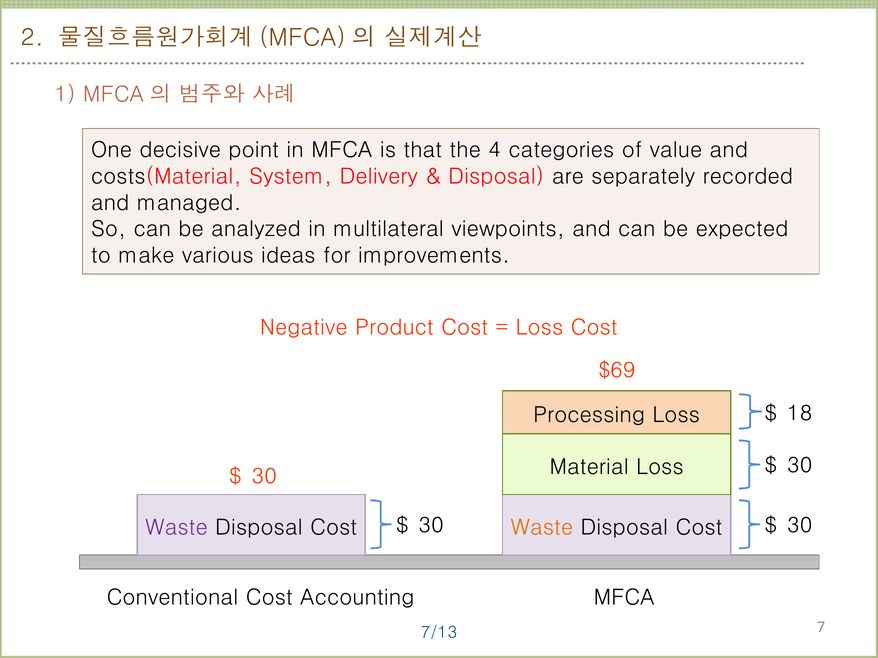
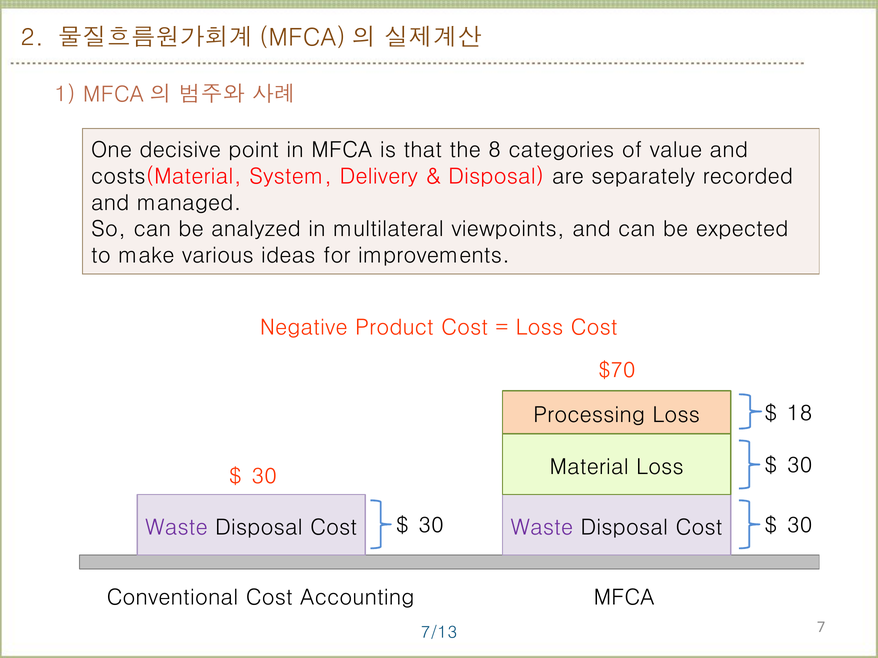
4: 4 -> 8
$69: $69 -> $70
Waste at (542, 528) colour: orange -> purple
